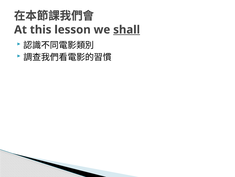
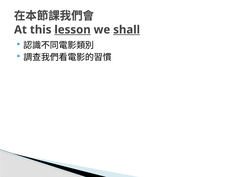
lesson underline: none -> present
